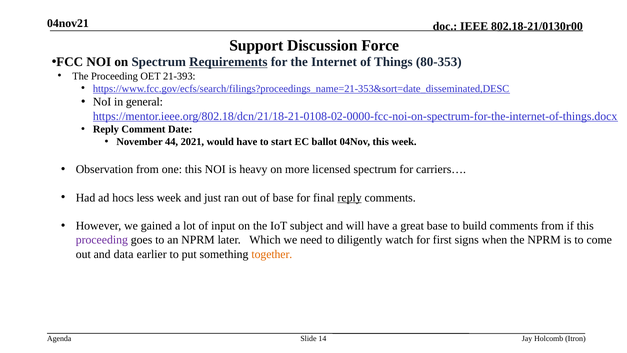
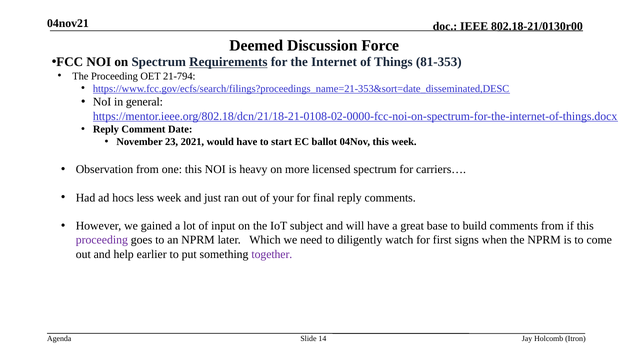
Support: Support -> Deemed
80-353: 80-353 -> 81-353
21-393: 21-393 -> 21-794
44: 44 -> 23
of base: base -> your
reply at (350, 198) underline: present -> none
data: data -> help
together colour: orange -> purple
